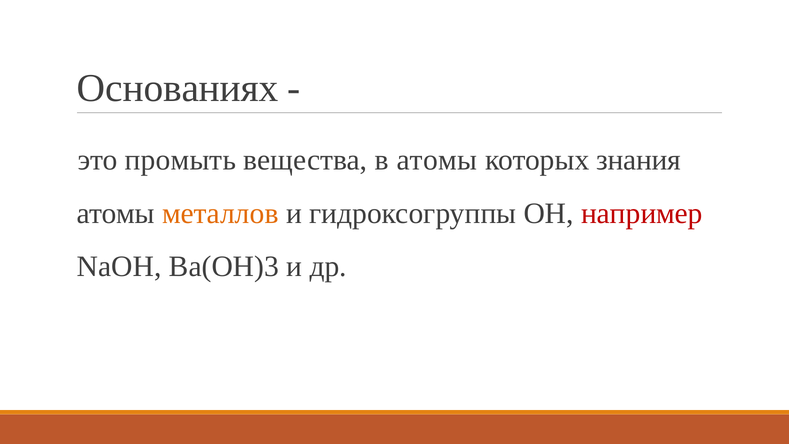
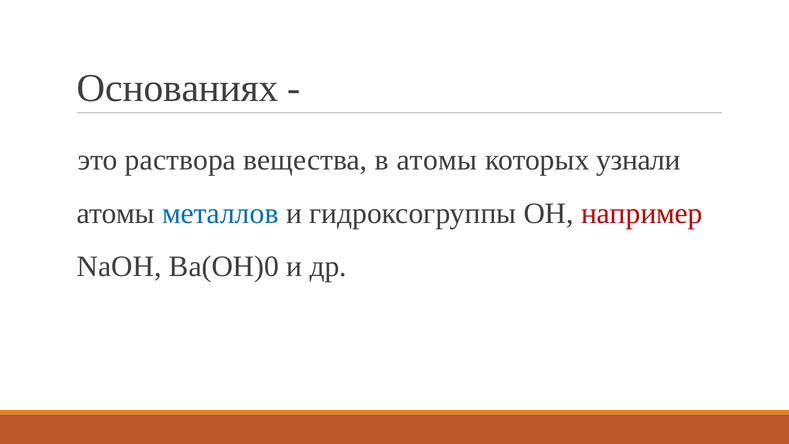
промыть: промыть -> раствора
знания: знания -> узнали
металлов colour: orange -> blue
Ba(OH)3: Ba(OH)3 -> Ba(OH)0
